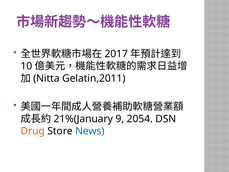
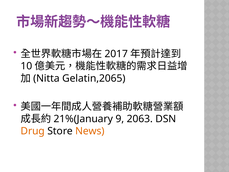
Gelatin,2011: Gelatin,2011 -> Gelatin,2065
2054: 2054 -> 2063
News colour: blue -> orange
